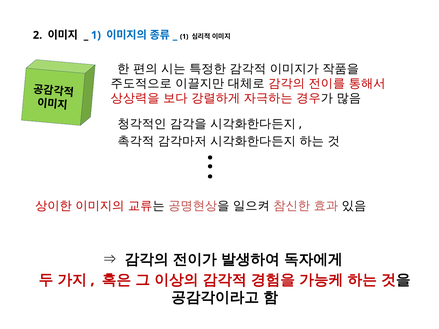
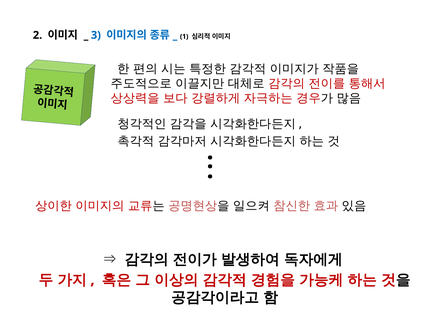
1 at (96, 35): 1 -> 3
